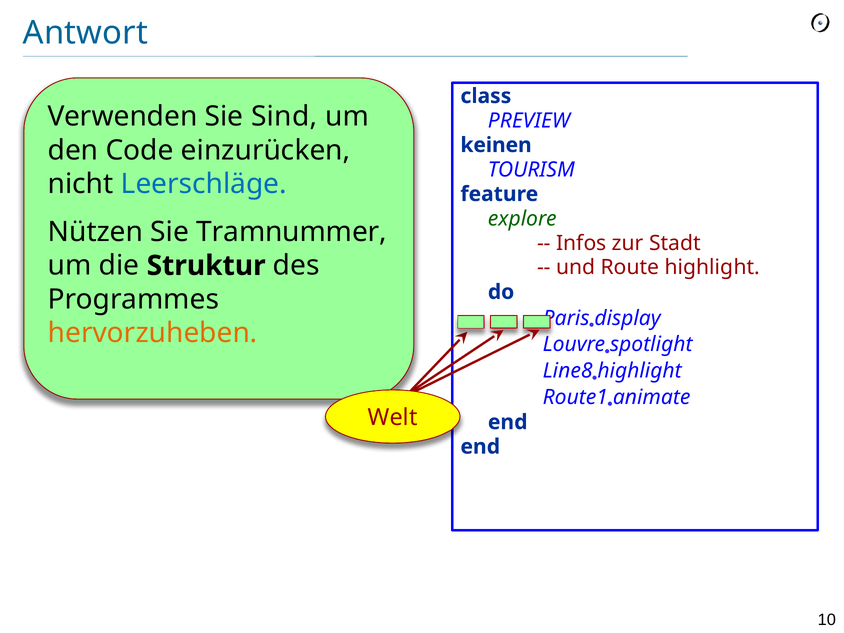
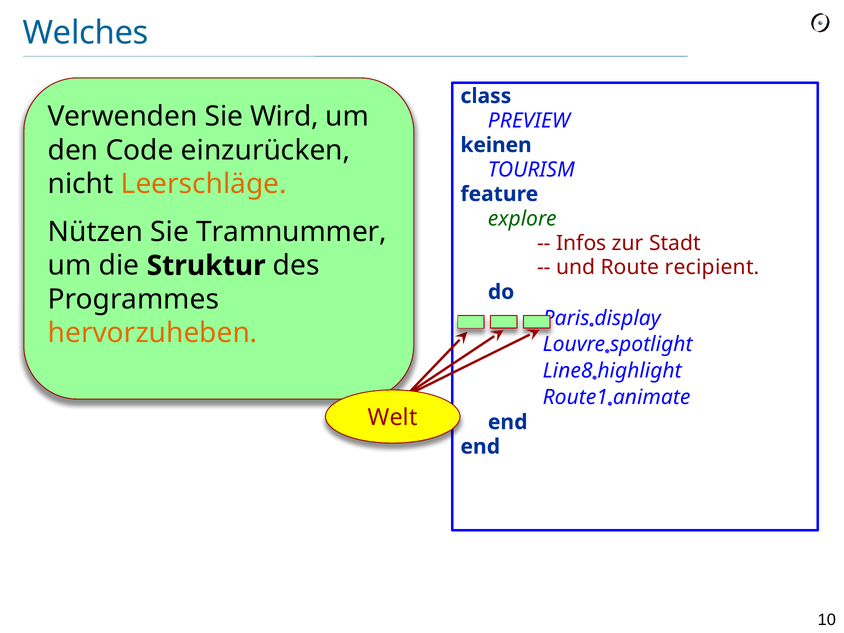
Antwort: Antwort -> Welches
Sind: Sind -> Wird
Leerschläge colour: blue -> orange
Route highlight: highlight -> recipient
